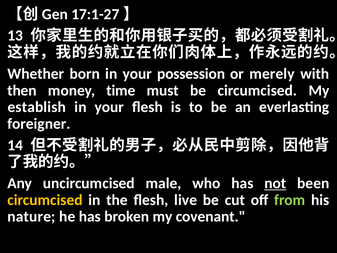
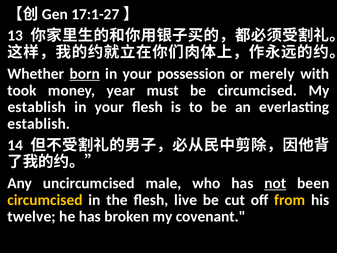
born underline: none -> present
then: then -> took
time: time -> year
foreigner at (39, 124): foreigner -> establish
from colour: light green -> yellow
nature: nature -> twelve
